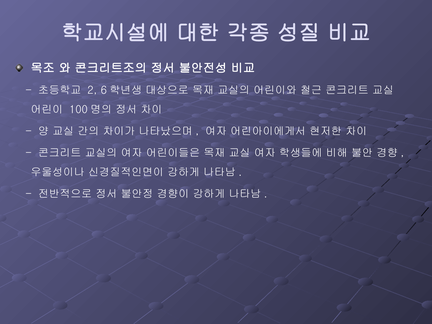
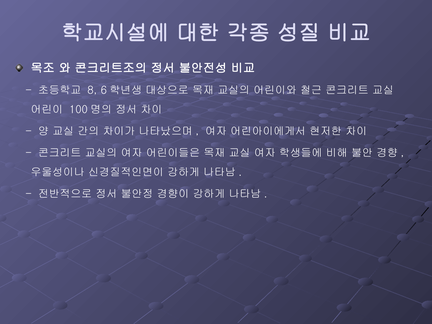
2: 2 -> 8
